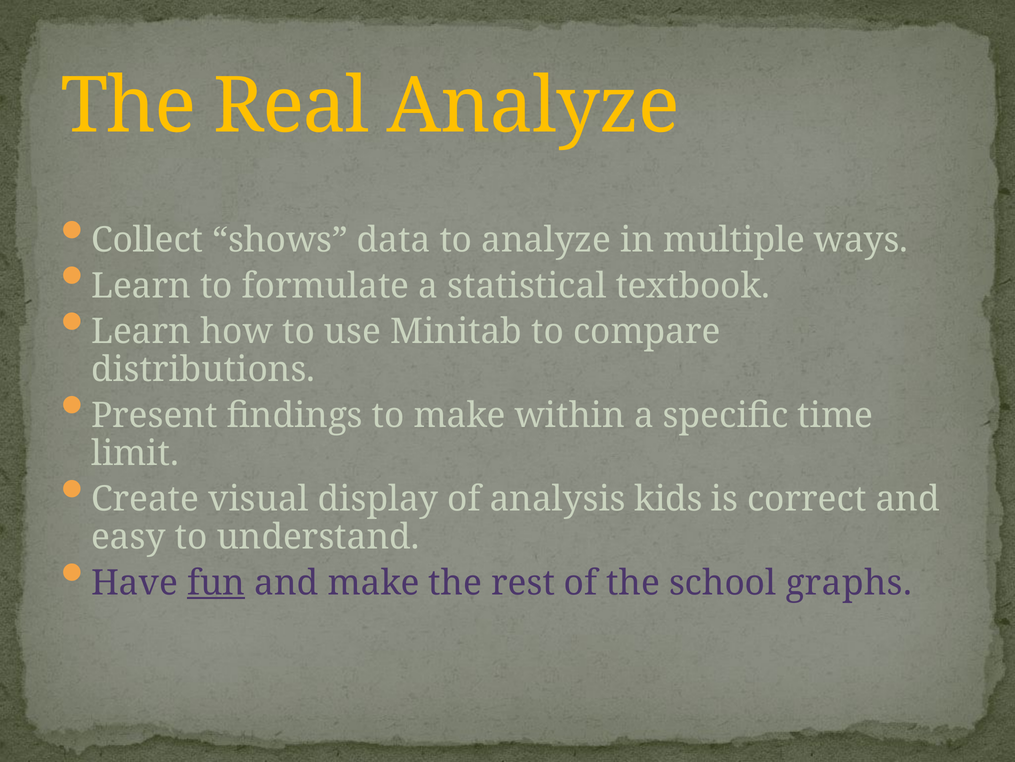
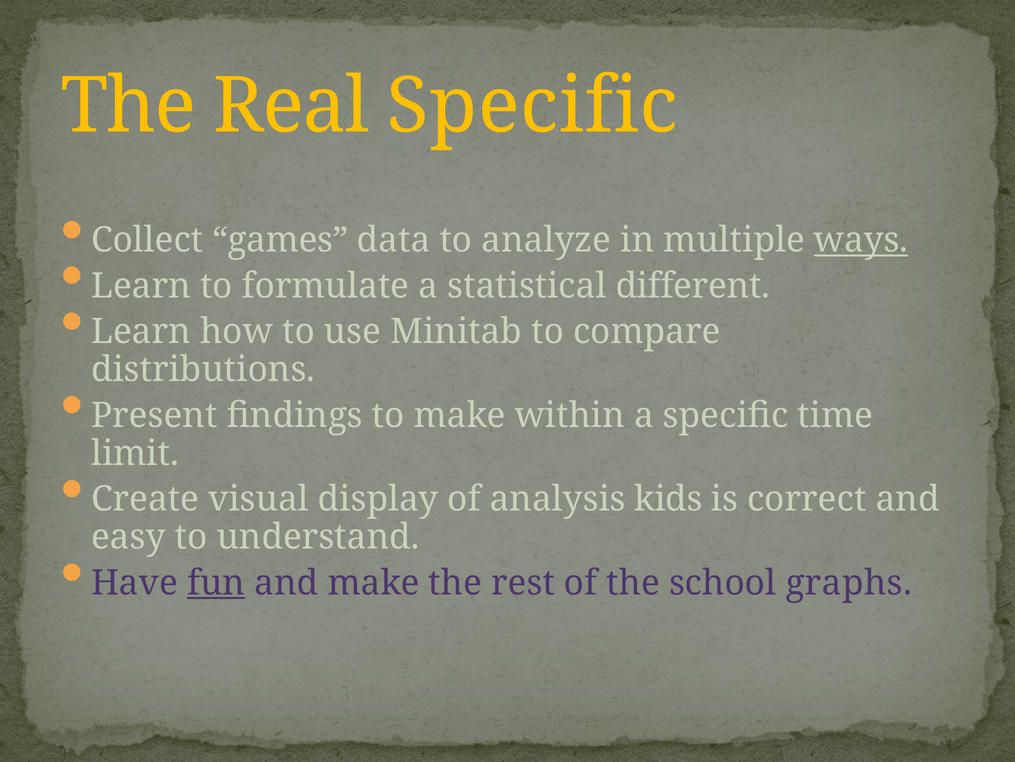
Real Analyze: Analyze -> Specific
shows: shows -> games
ways underline: none -> present
textbook: textbook -> different
